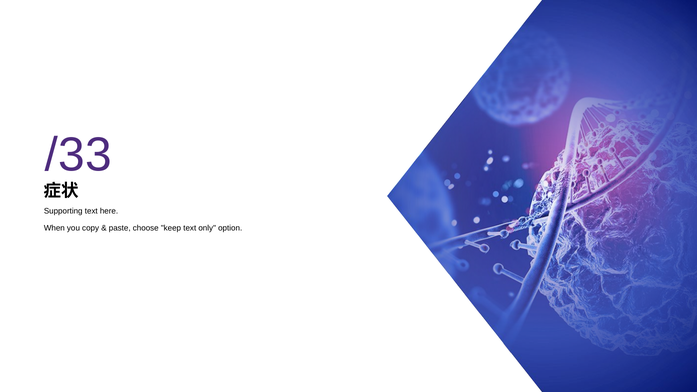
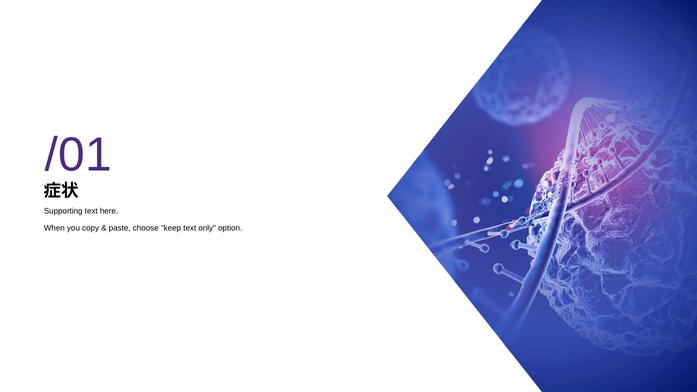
/33: /33 -> /01
